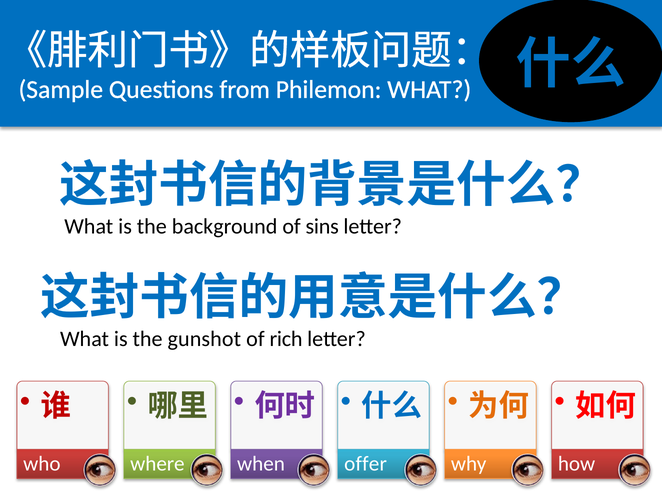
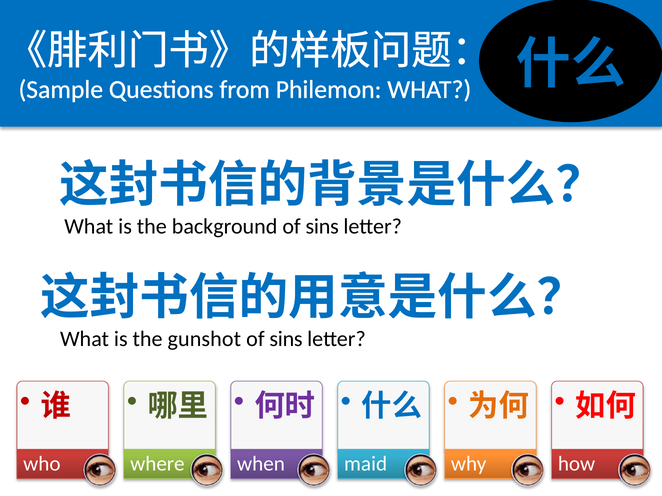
rich at (286, 339): rich -> sins
offer: offer -> maid
